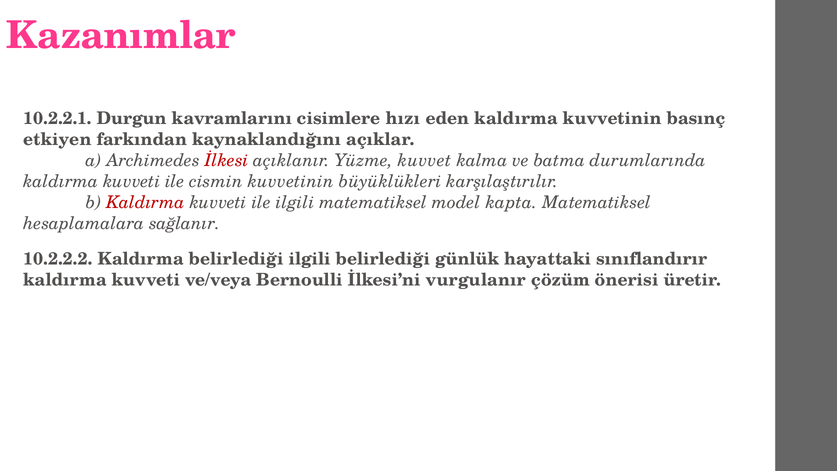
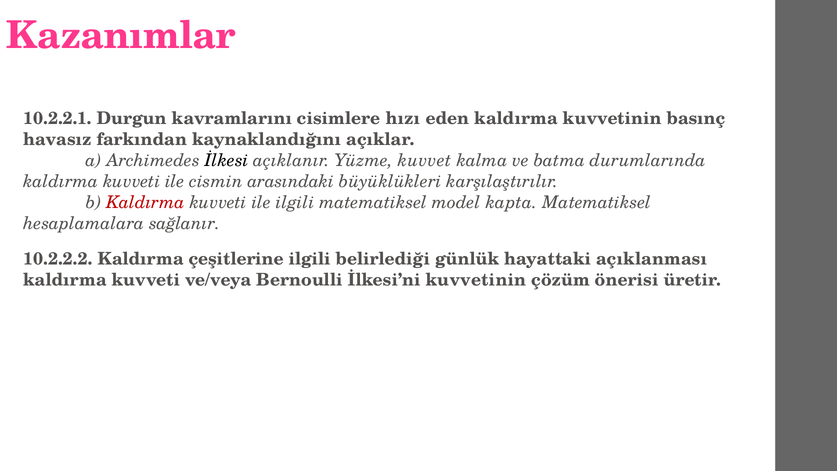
etkiyen: etkiyen -> havasız
İlkesi colour: red -> black
cismin kuvvetinin: kuvvetinin -> arasındaki
Kaldırma belirlediği: belirlediği -> çeşitlerine
sınıflandırır: sınıflandırır -> açıklanması
İlkesi’ni vurgulanır: vurgulanır -> kuvvetinin
